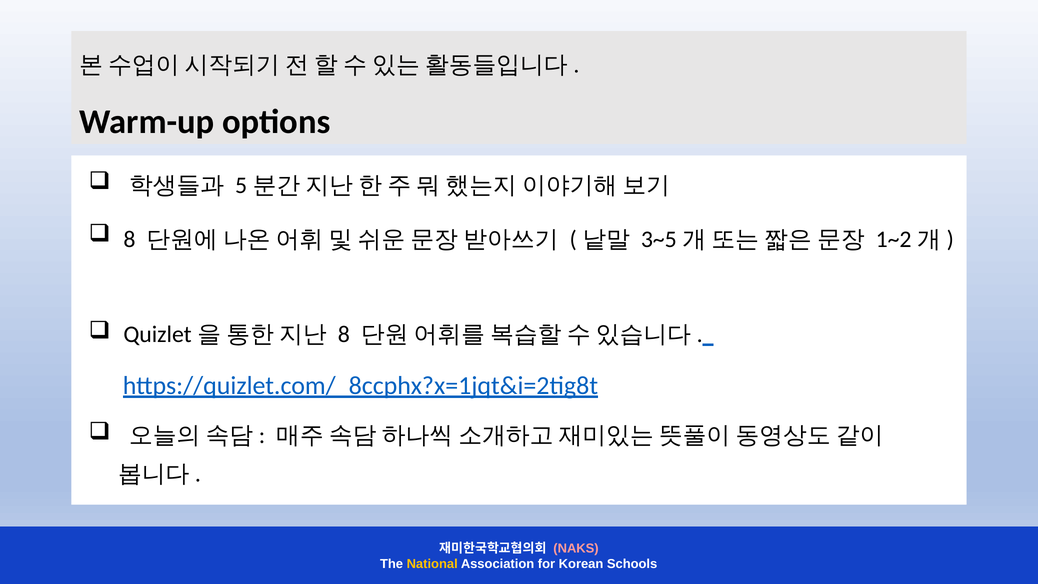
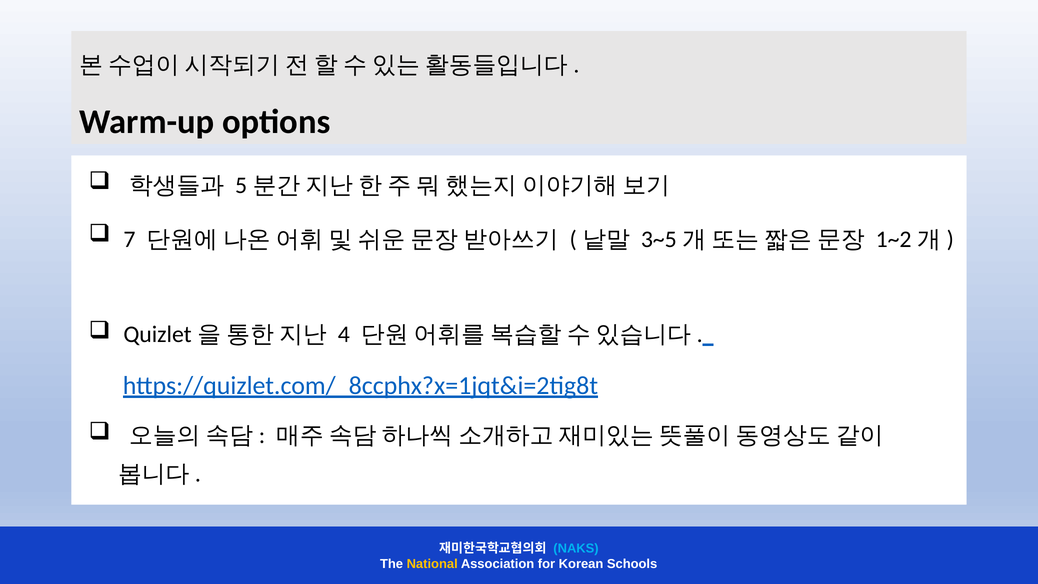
8 at (129, 240): 8 -> 7
8 at (344, 334): 8 -> 4
NAKS colour: pink -> light blue
